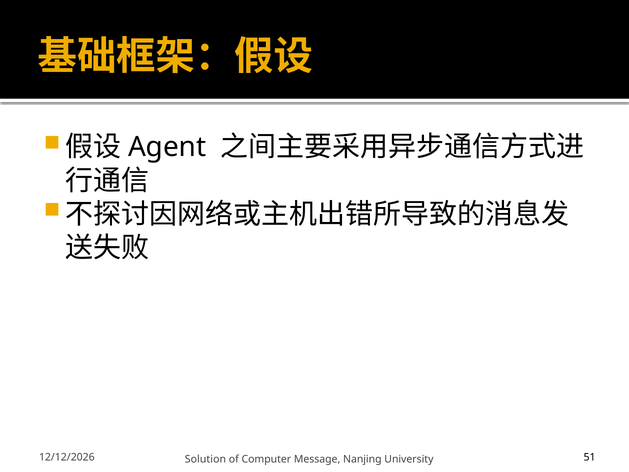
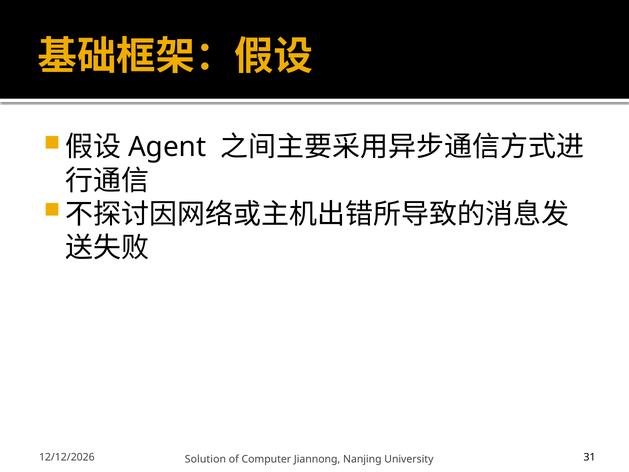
Message: Message -> Jiannong
51: 51 -> 31
